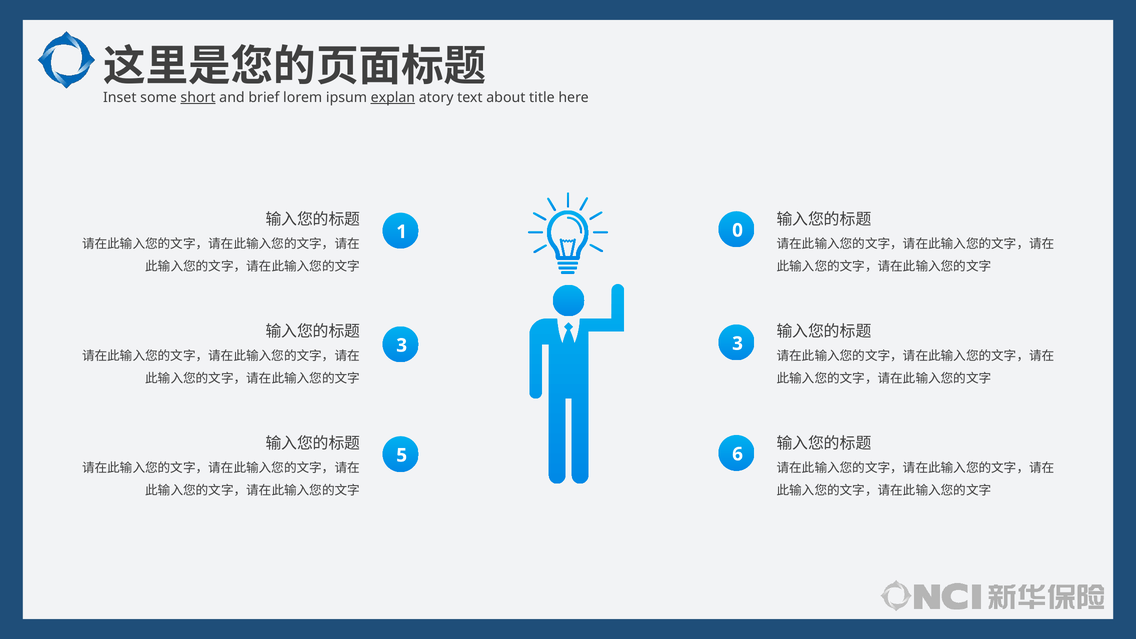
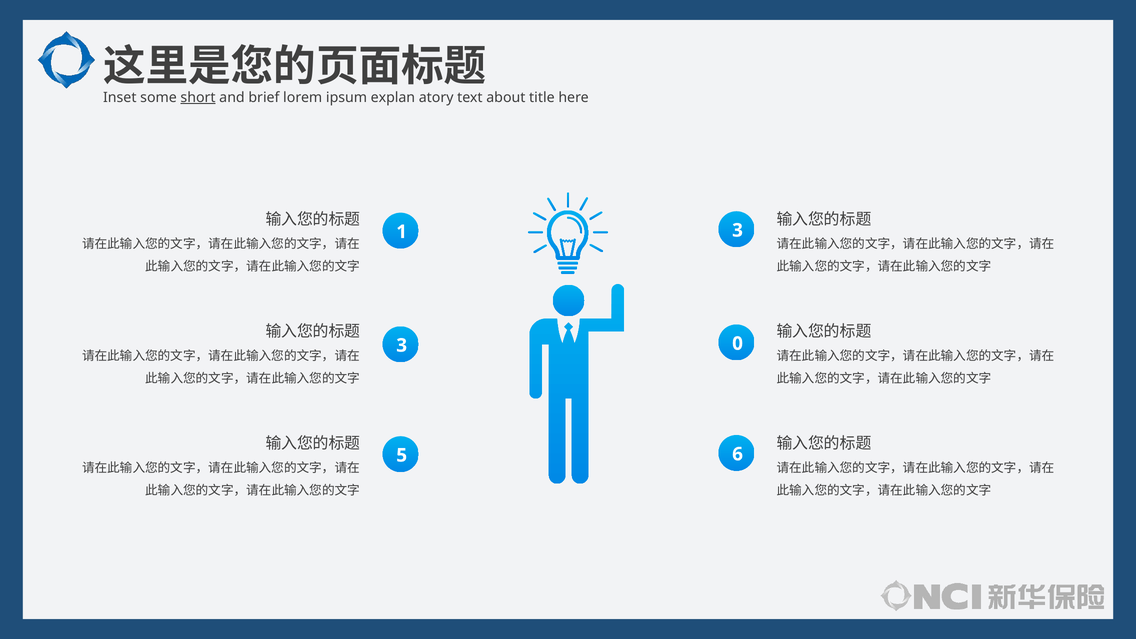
explan underline: present -> none
1 0: 0 -> 3
3 3: 3 -> 0
